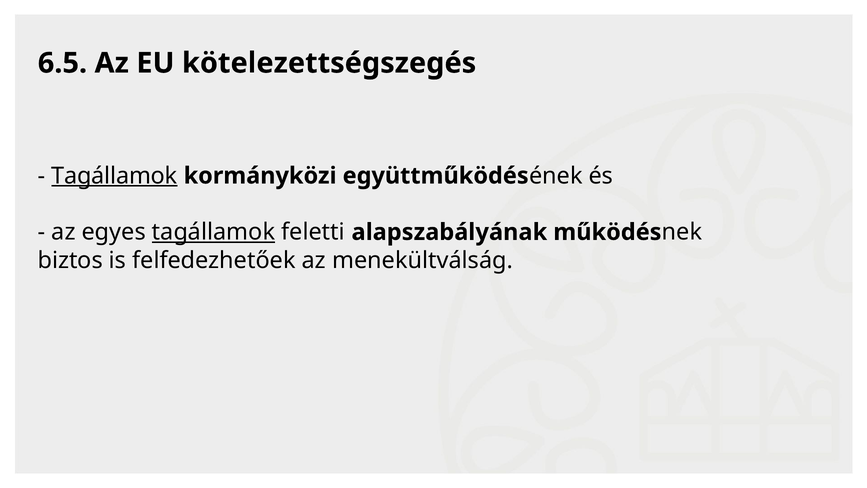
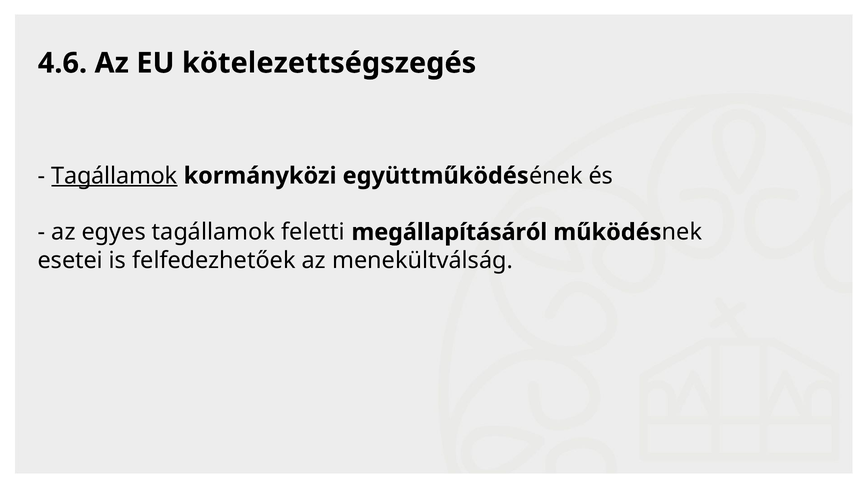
6.5: 6.5 -> 4.6
tagállamok at (214, 232) underline: present -> none
alapszabályának: alapszabályának -> megállapításáról
biztos: biztos -> esetei
